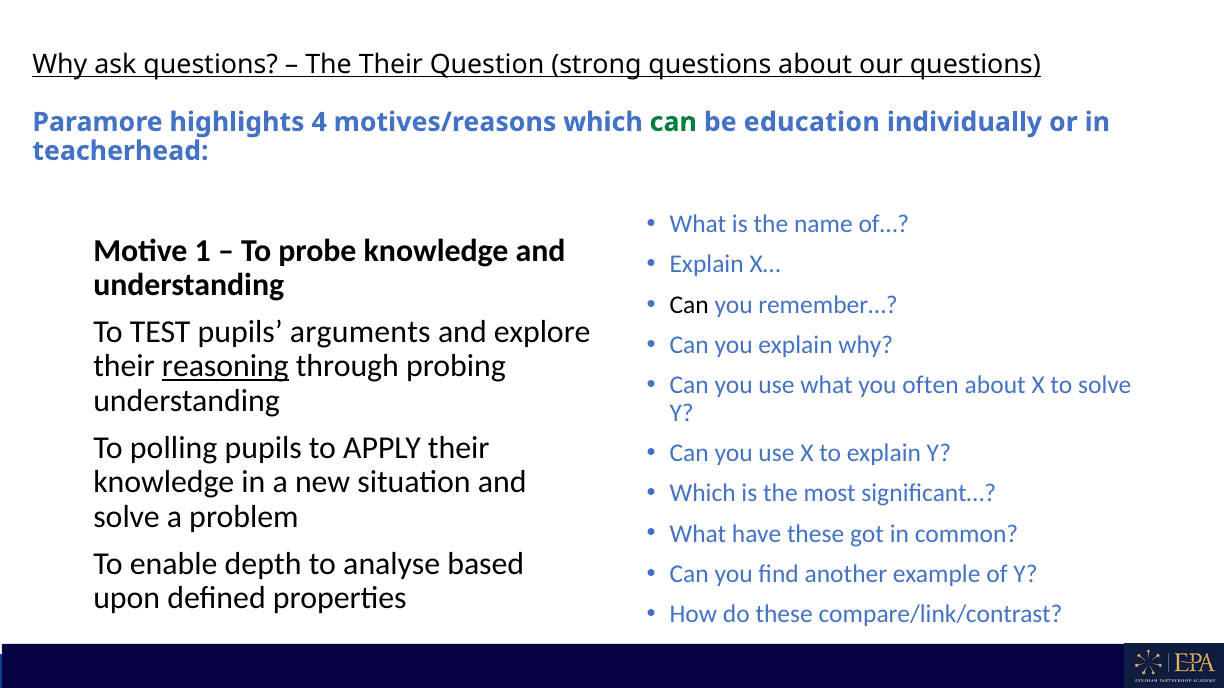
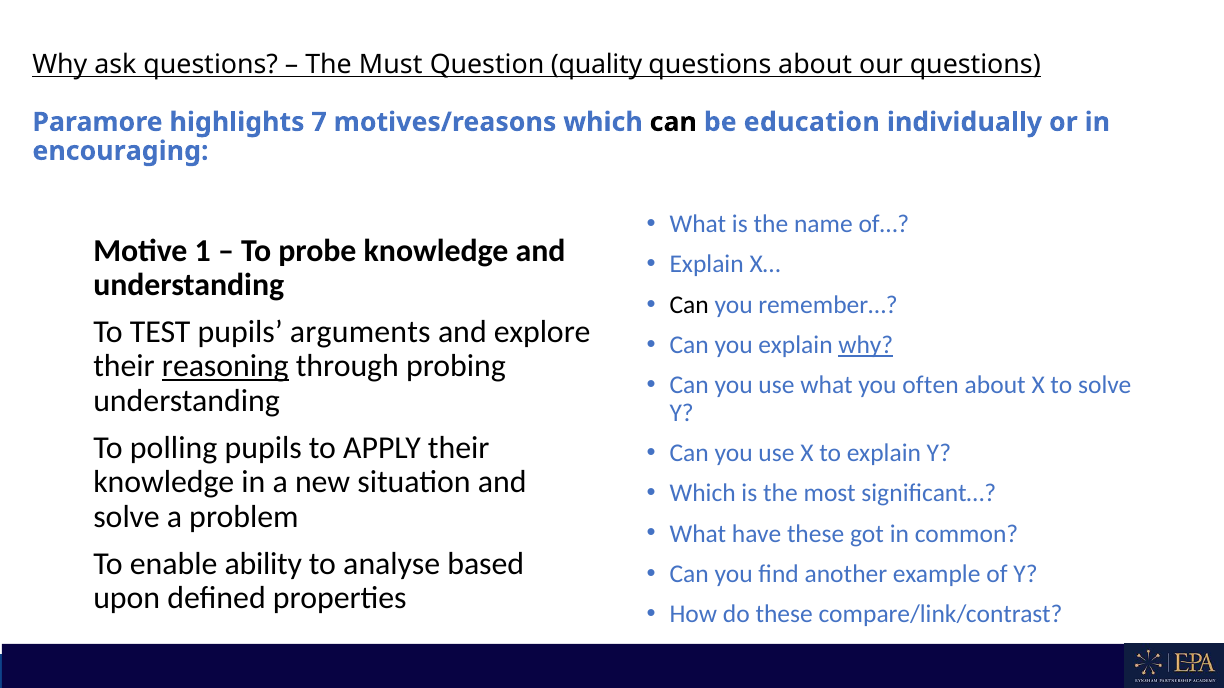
The Their: Their -> Must
strong: strong -> quality
4: 4 -> 7
can at (673, 122) colour: green -> black
teacherhead: teacherhead -> encouraging
why at (866, 345) underline: none -> present
depth: depth -> ability
